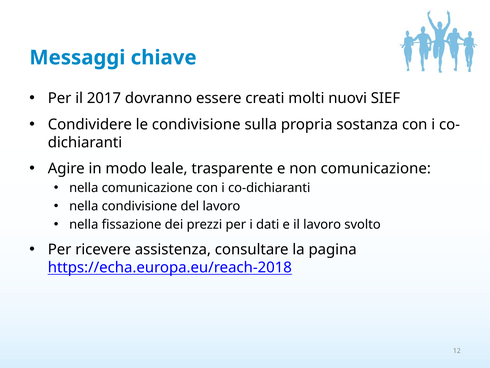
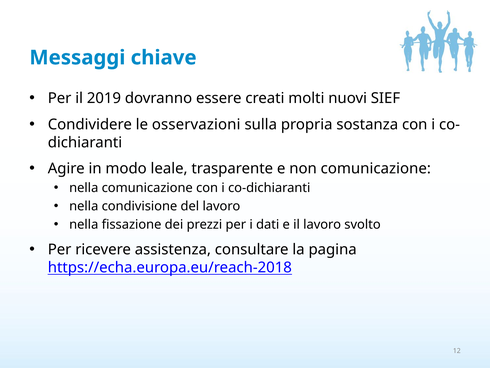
2017: 2017 -> 2019
le condivisione: condivisione -> osservazioni
